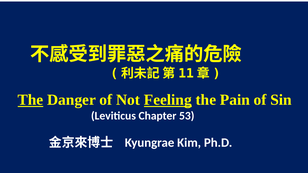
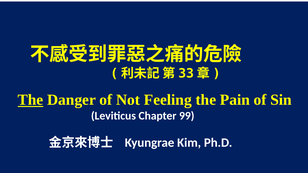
11: 11 -> 33
Feeling underline: present -> none
53: 53 -> 99
